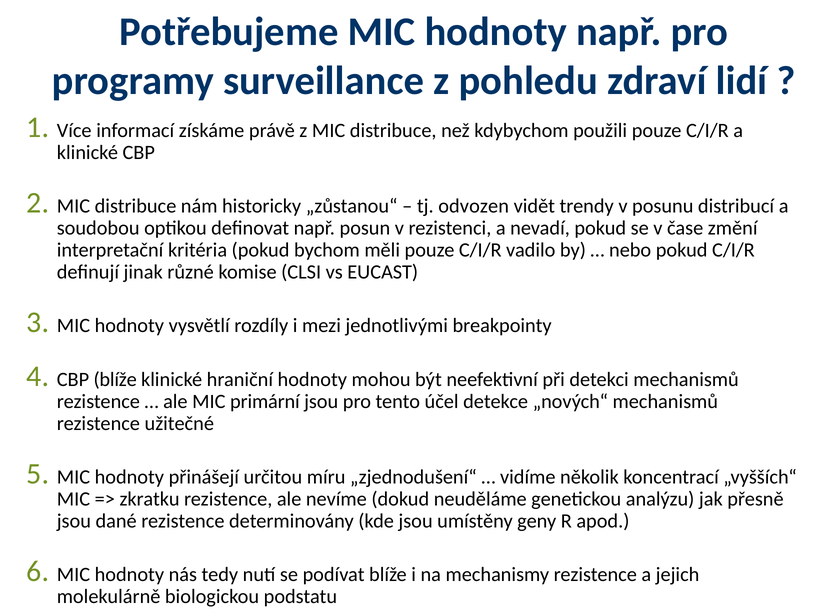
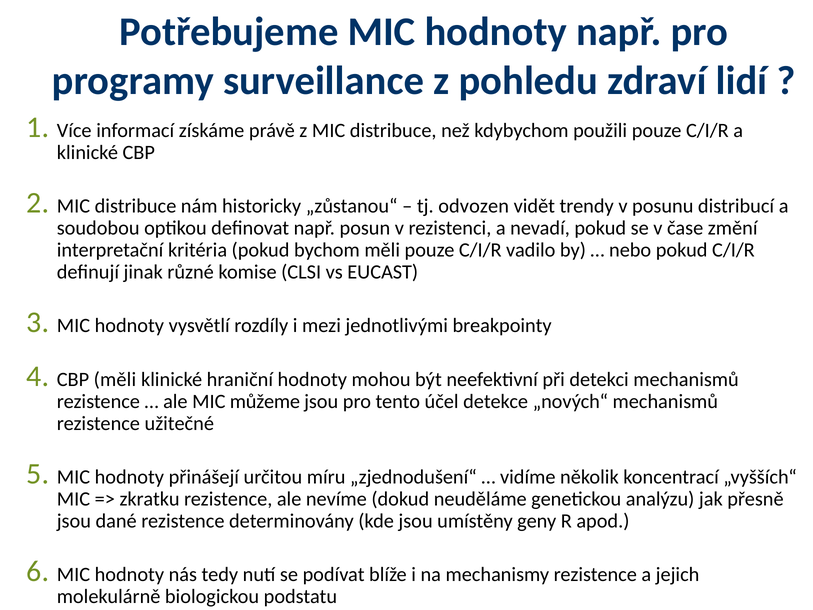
CBP blíže: blíže -> měli
primární: primární -> můžeme
